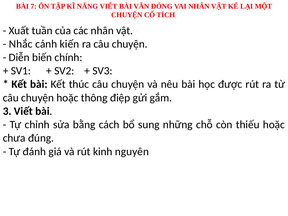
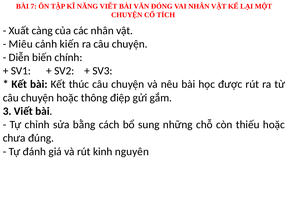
tuần: tuần -> càng
Nhắc: Nhắc -> Miêu
